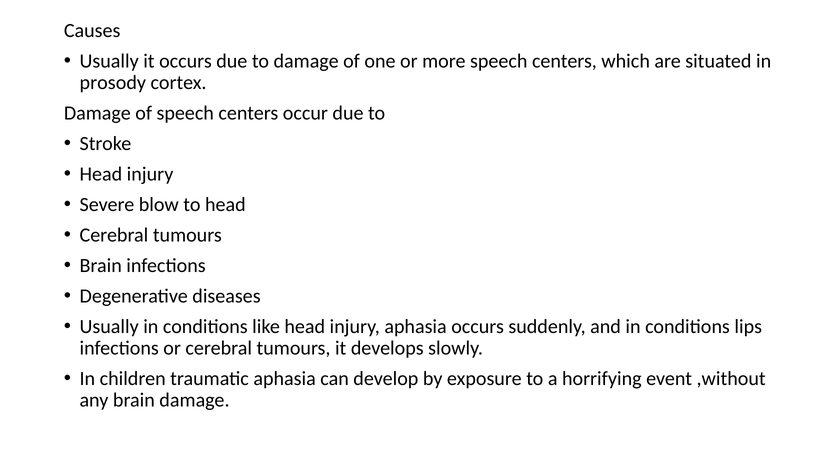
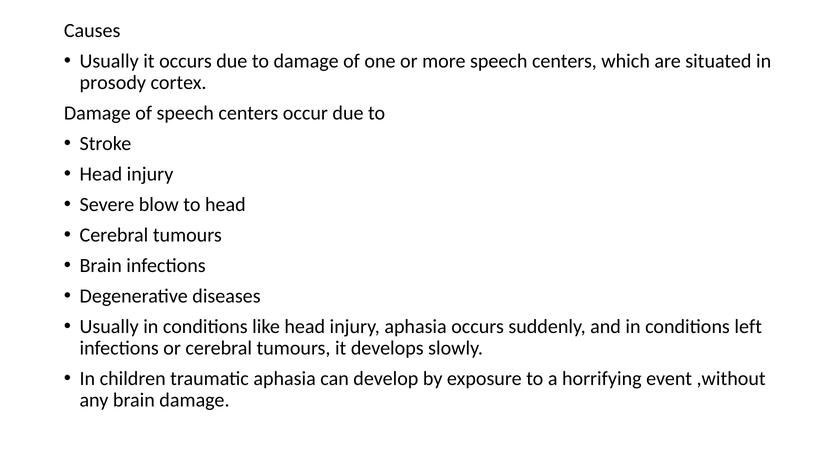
lips: lips -> left
